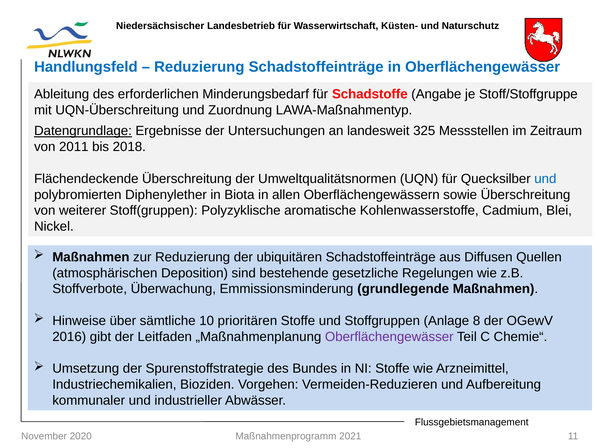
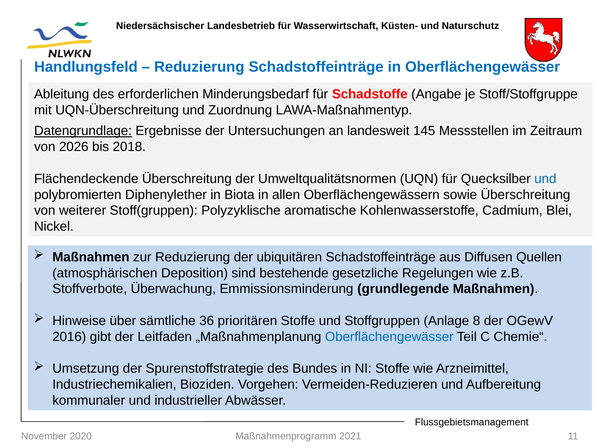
325: 325 -> 145
2011: 2011 -> 2026
10: 10 -> 36
Oberflächengewässer at (389, 337) colour: purple -> blue
